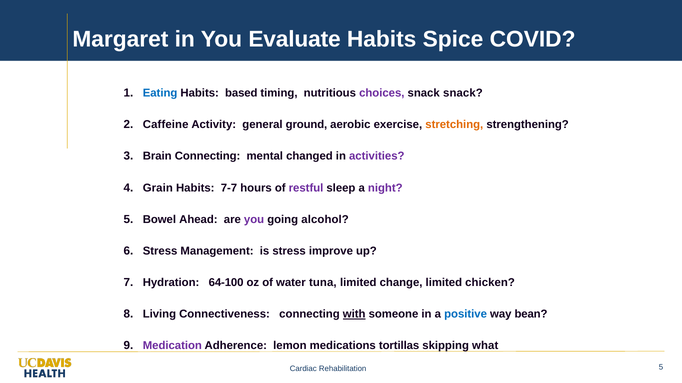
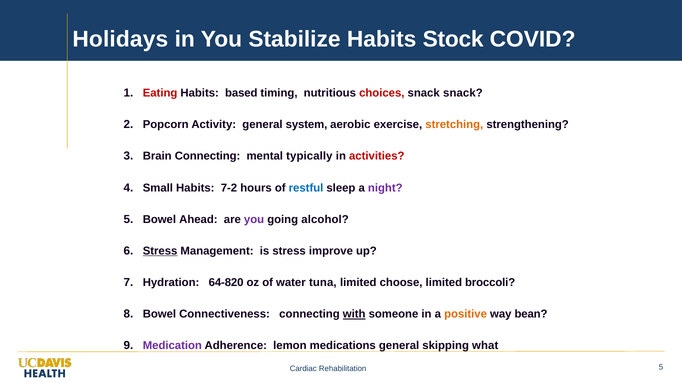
Margaret: Margaret -> Holidays
Evaluate: Evaluate -> Stabilize
Spice: Spice -> Stock
Eating colour: blue -> red
choices colour: purple -> red
Caffeine: Caffeine -> Popcorn
ground: ground -> system
changed: changed -> typically
activities colour: purple -> red
Grain: Grain -> Small
7-7: 7-7 -> 7-2
restful colour: purple -> blue
Stress at (160, 251) underline: none -> present
64-100: 64-100 -> 64-820
change: change -> choose
chicken: chicken -> broccoli
Living at (159, 315): Living -> Bowel
positive colour: blue -> orange
medications tortillas: tortillas -> general
